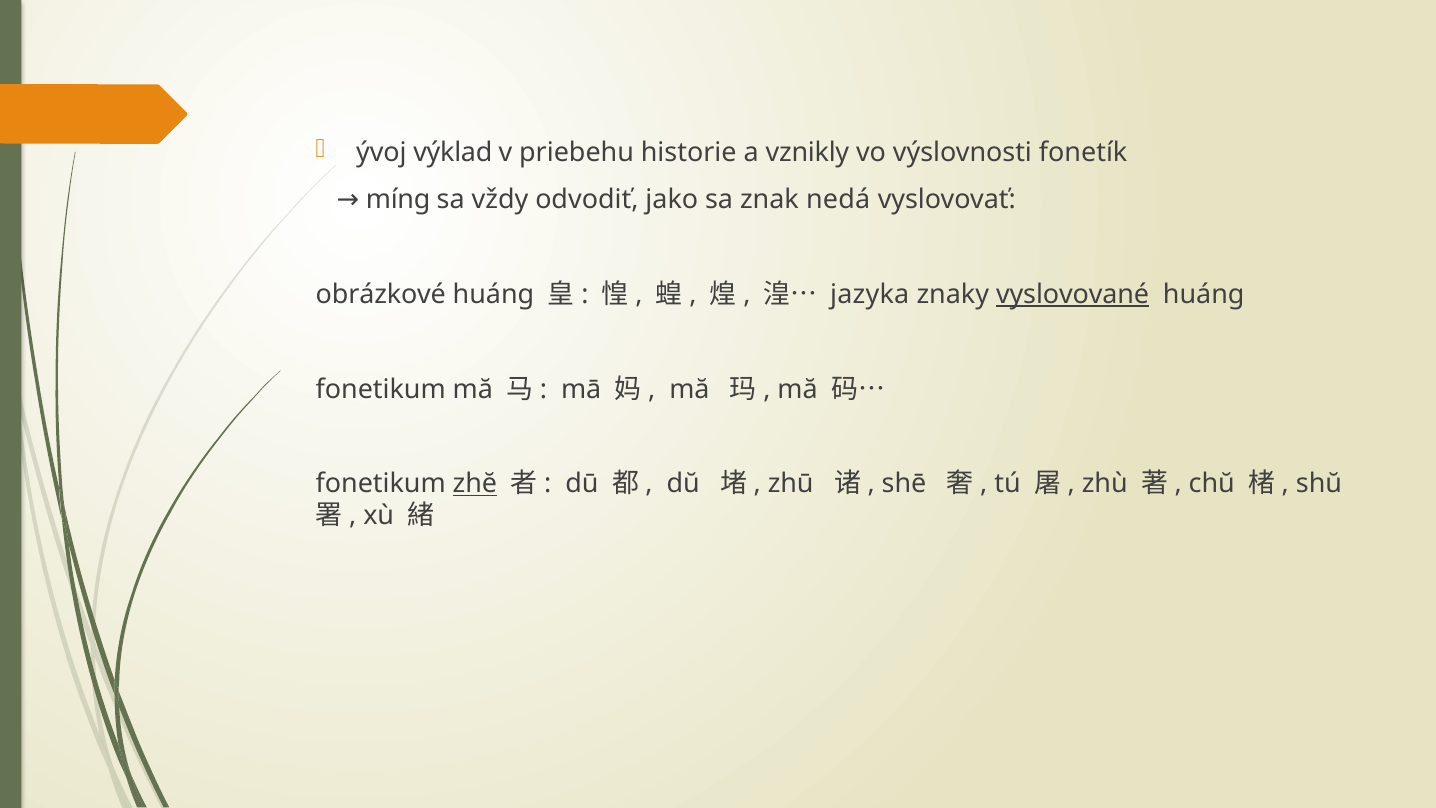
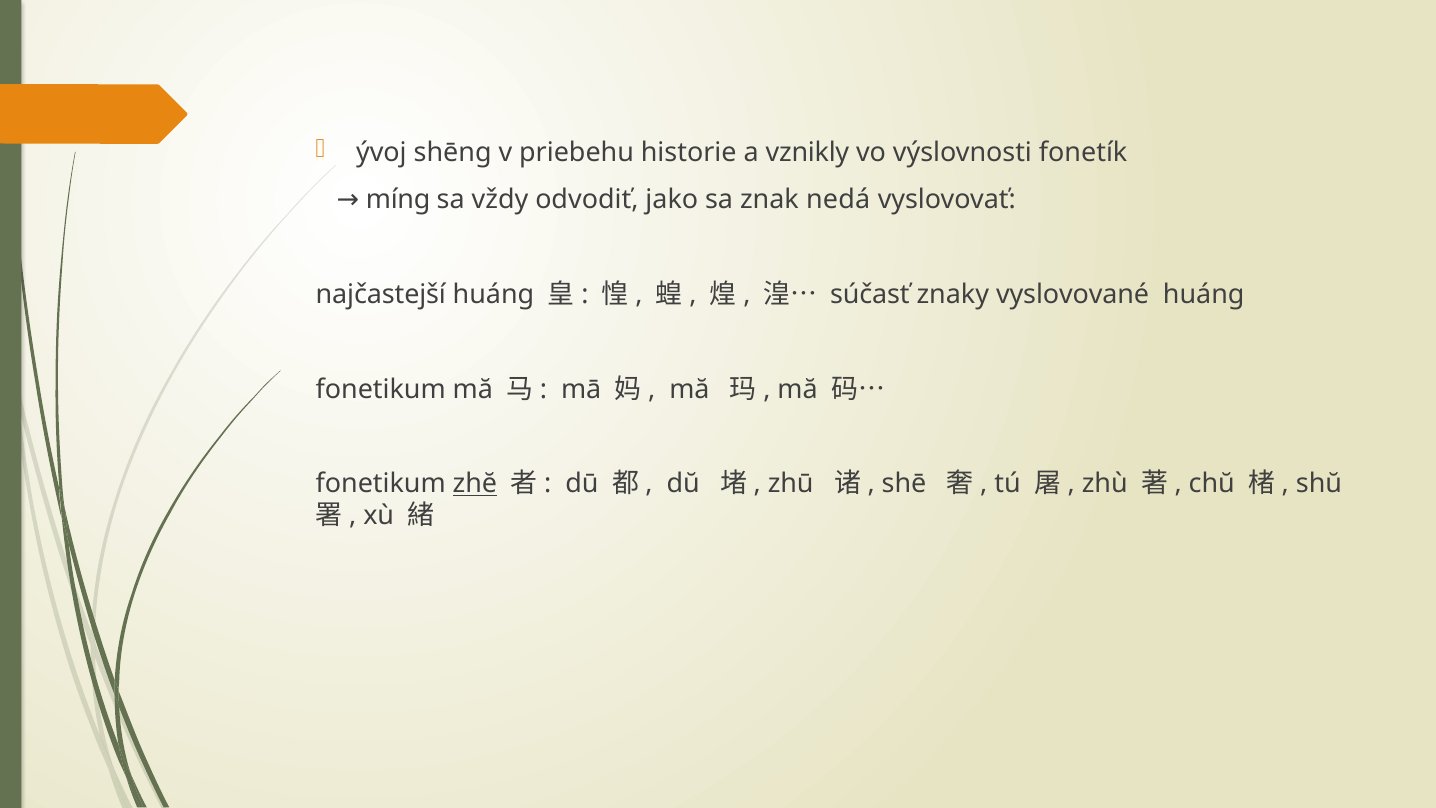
výklad: výklad -> shēng
obrázkové: obrázkové -> najčastejší
jazyka: jazyka -> súčasť
vyslovované underline: present -> none
